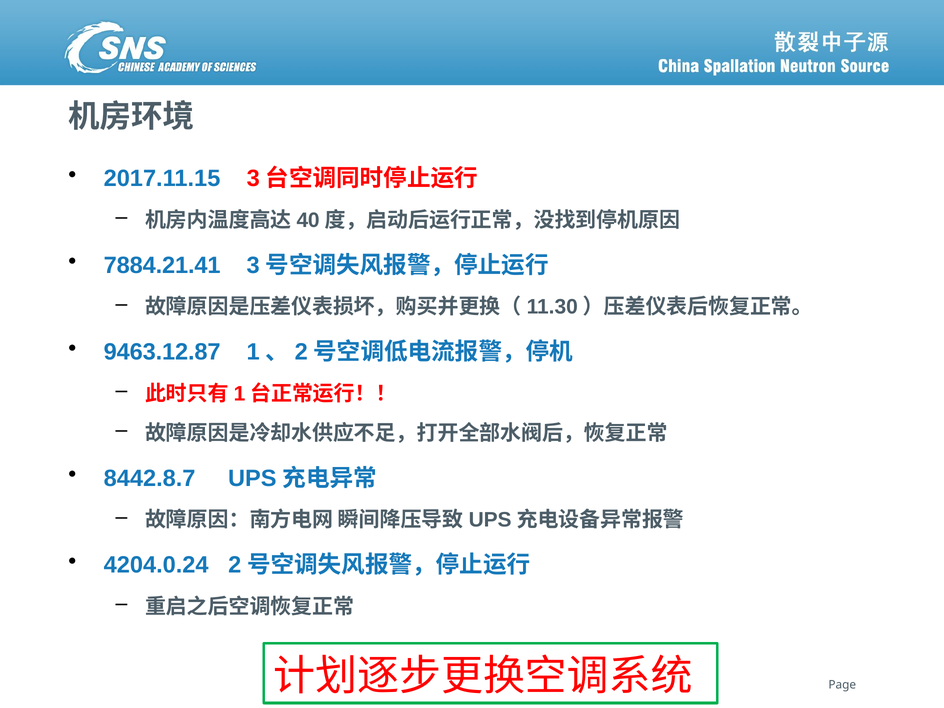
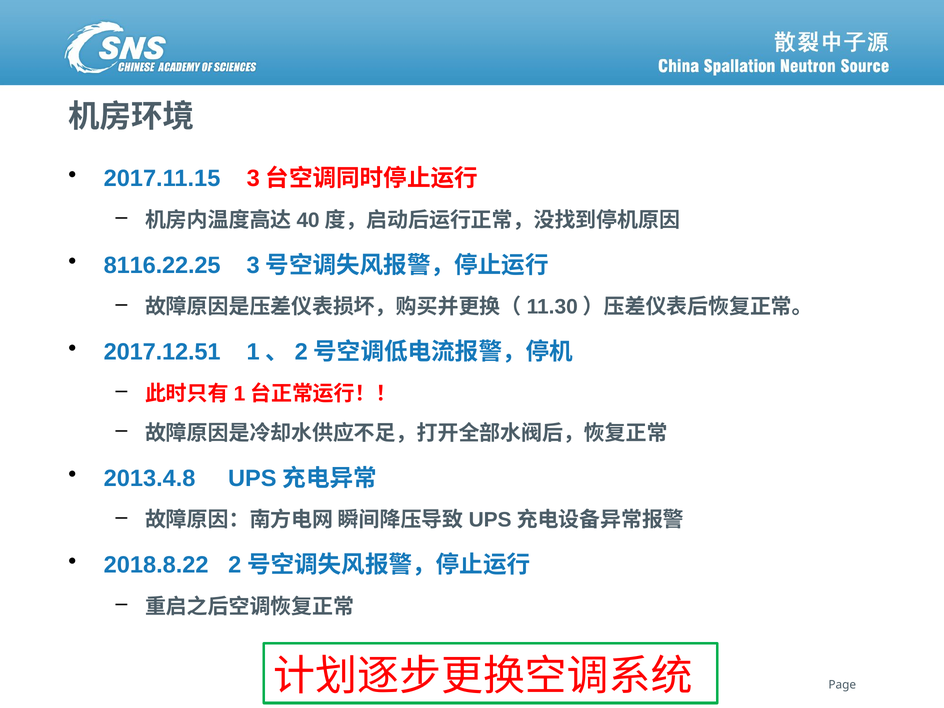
7884.21.41: 7884.21.41 -> 8116.22.25
9463.12.87: 9463.12.87 -> 2017.12.51
8442.8.7: 8442.8.7 -> 2013.4.8
4204.0.24: 4204.0.24 -> 2018.8.22
